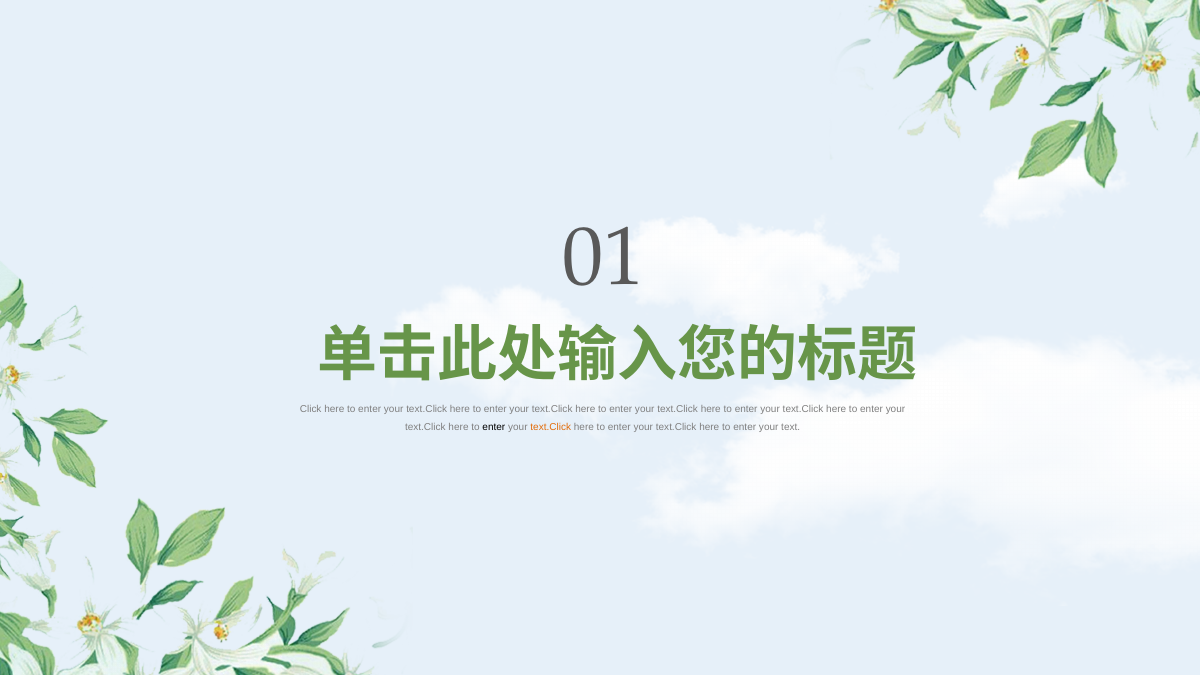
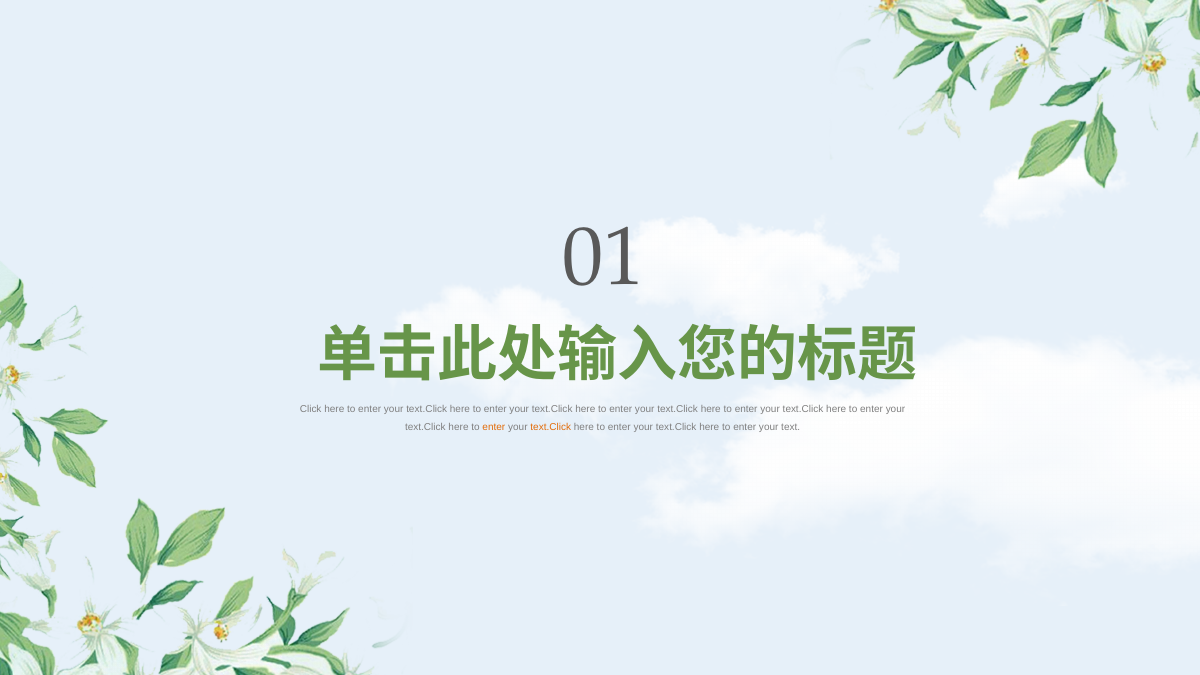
enter at (494, 427) colour: black -> orange
